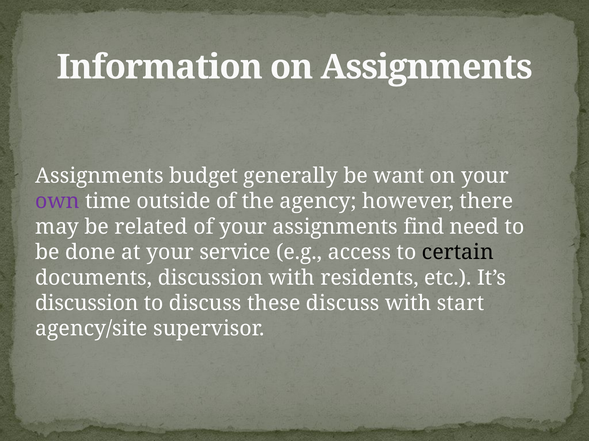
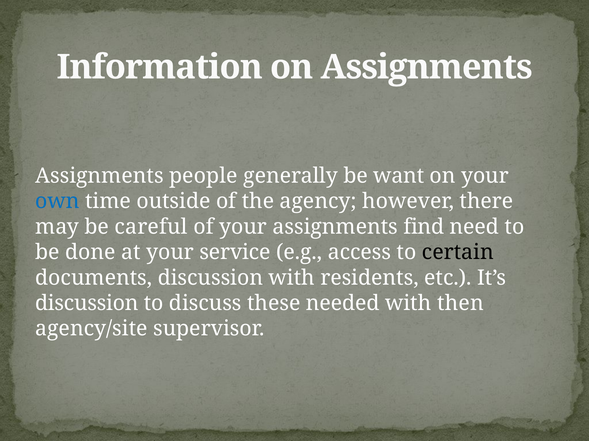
budget: budget -> people
own colour: purple -> blue
related: related -> careful
these discuss: discuss -> needed
start: start -> then
